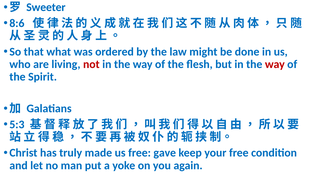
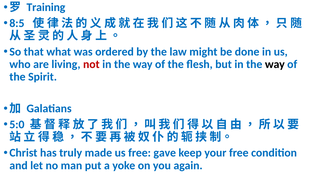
Sweeter: Sweeter -> Training
8:6: 8:6 -> 8:5
way at (275, 64) colour: red -> black
5:3: 5:3 -> 5:0
